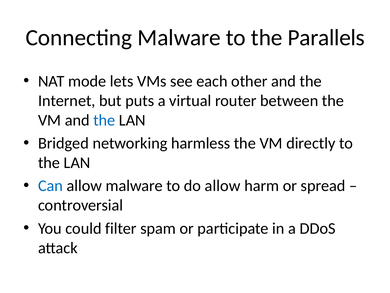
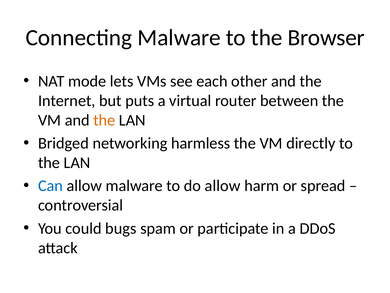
Parallels: Parallels -> Browser
the at (104, 120) colour: blue -> orange
filter: filter -> bugs
